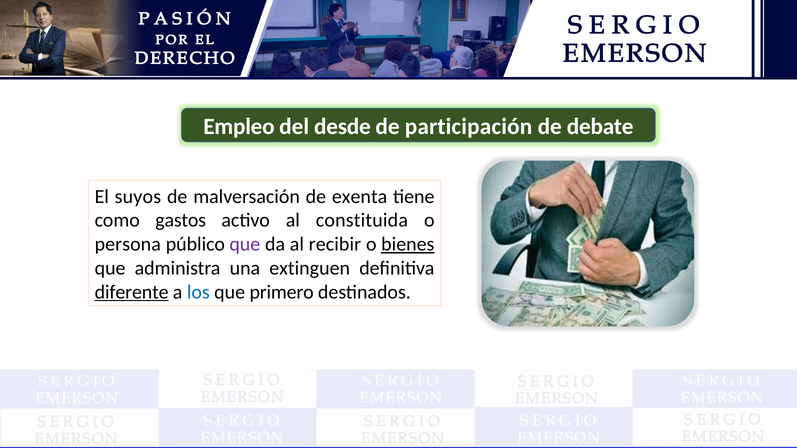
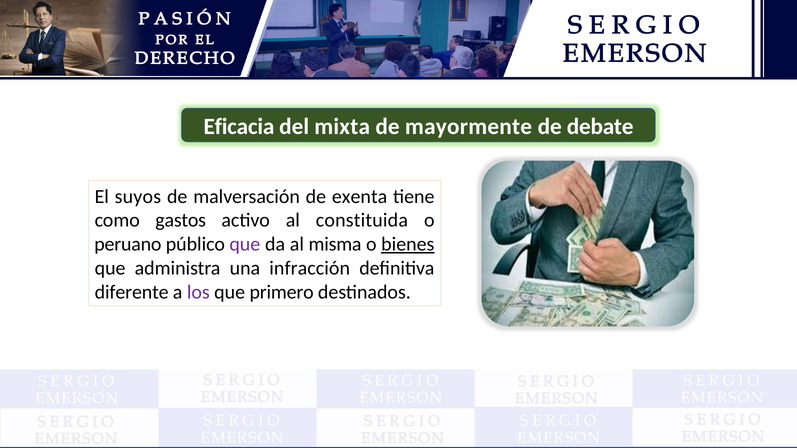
Empleo: Empleo -> Eficacia
desde: desde -> mixta
participación: participación -> mayormente
persona: persona -> peruano
recibir: recibir -> misma
extinguen: extinguen -> infracción
diferente underline: present -> none
los colour: blue -> purple
